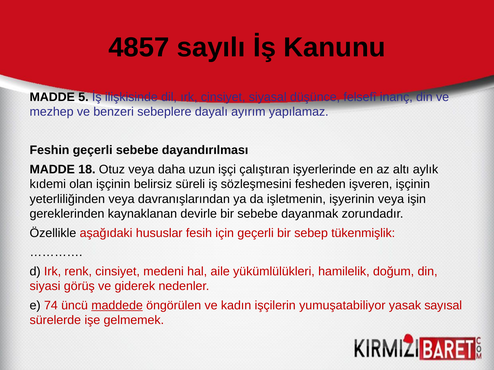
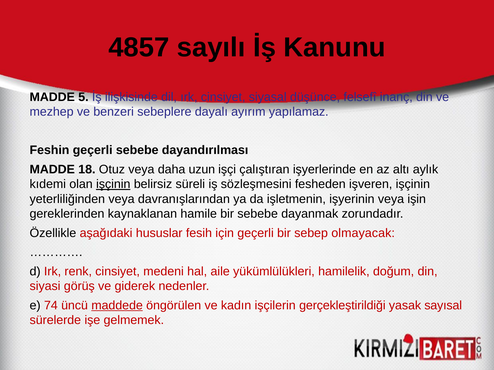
işçinin at (113, 184) underline: none -> present
devirle: devirle -> hamile
tükenmişlik: tükenmişlik -> olmayacak
yumuşatabiliyor: yumuşatabiliyor -> gerçekleştirildiği
